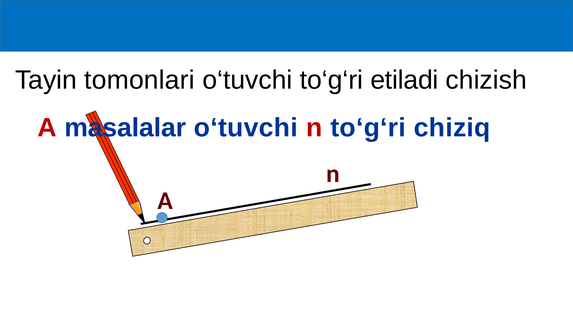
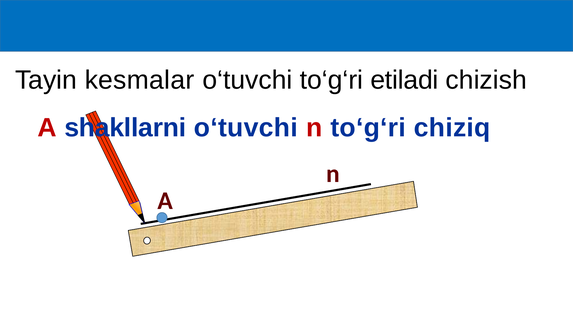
tomonlari: tomonlari -> kesmalar
masalalar: masalalar -> shakllarni
